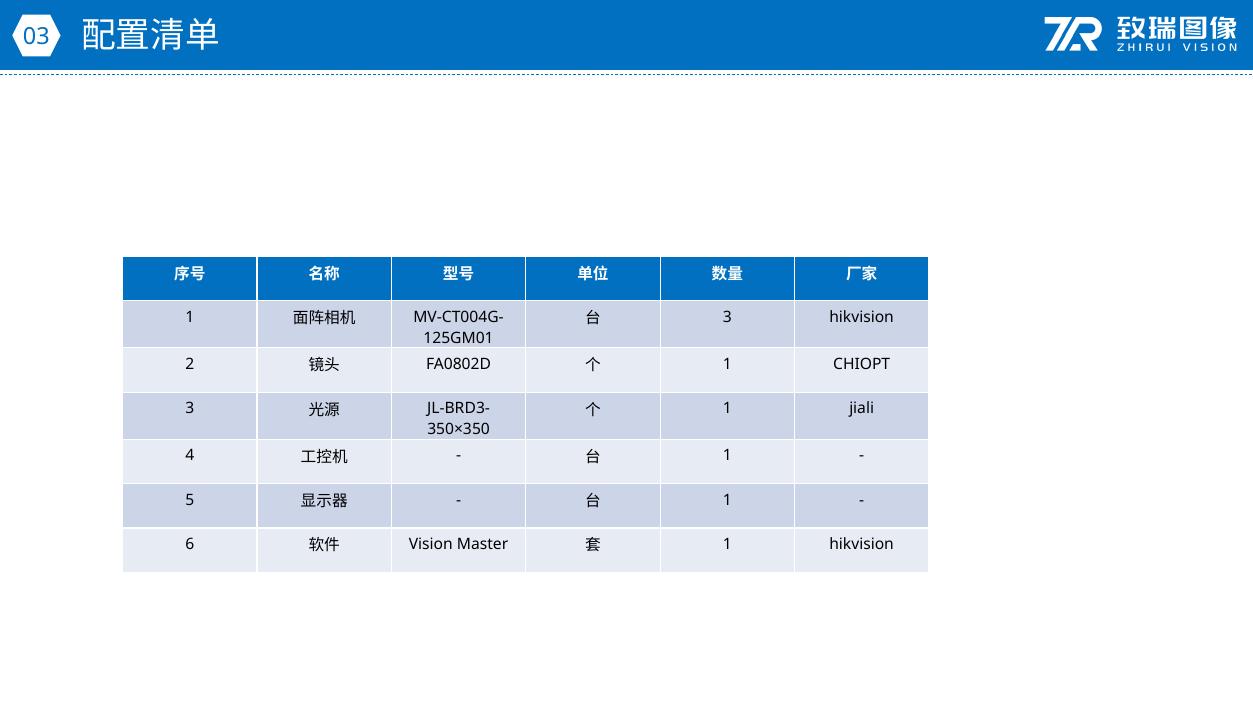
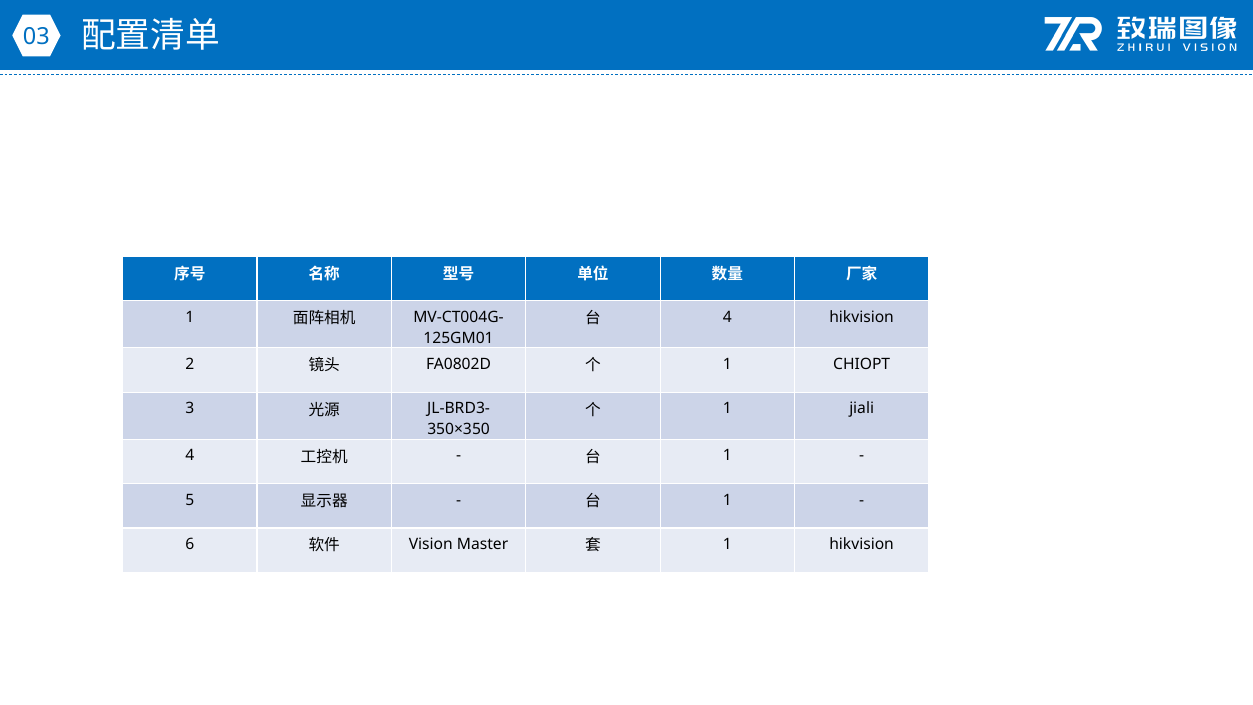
3 at (727, 317): 3 -> 4
